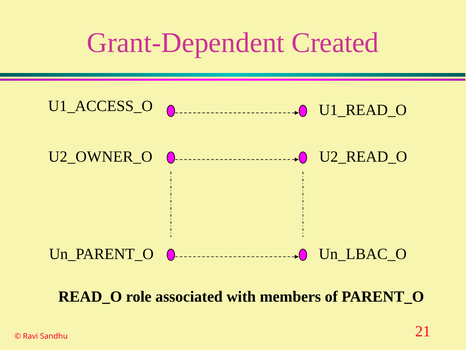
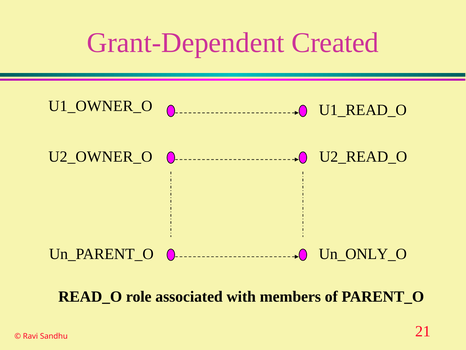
U1_ACCESS_O: U1_ACCESS_O -> U1_OWNER_O
Un_LBAC_O: Un_LBAC_O -> Un_ONLY_O
